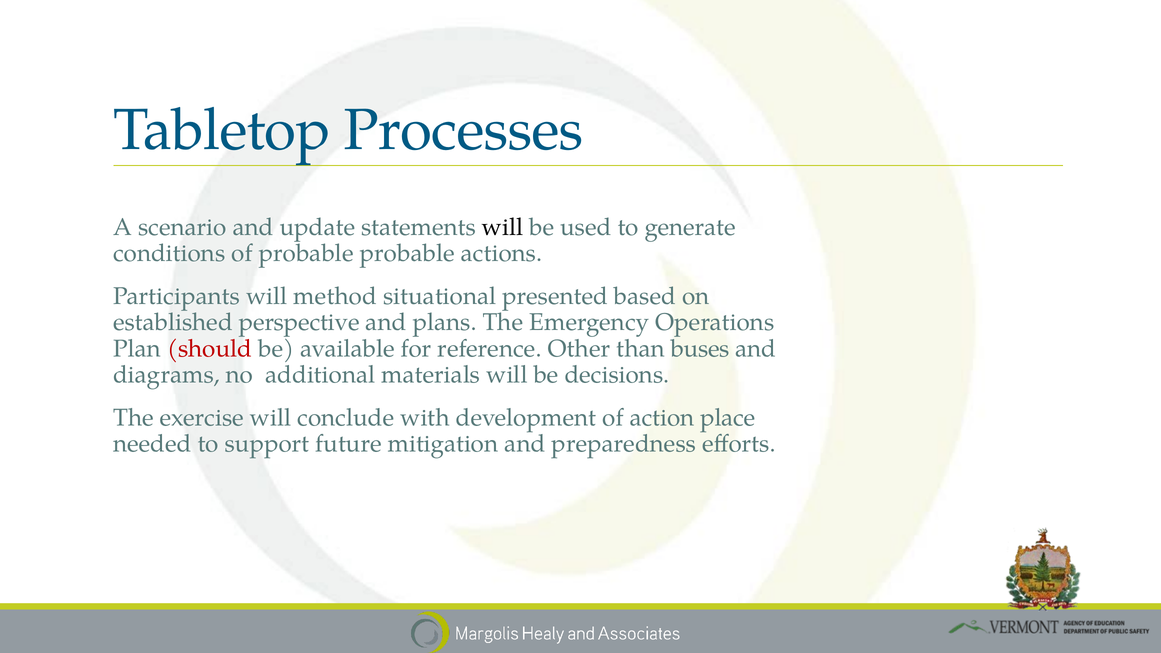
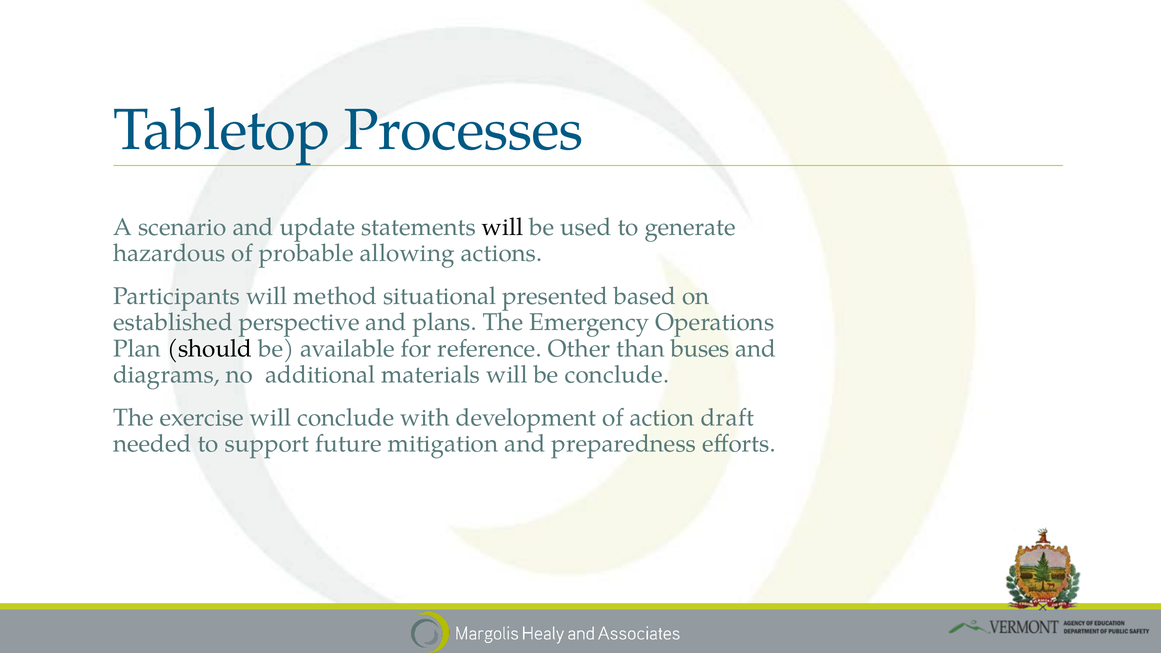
conditions: conditions -> hazardous
probable probable: probable -> allowing
should colour: red -> black
be decisions: decisions -> conclude
place: place -> draft
